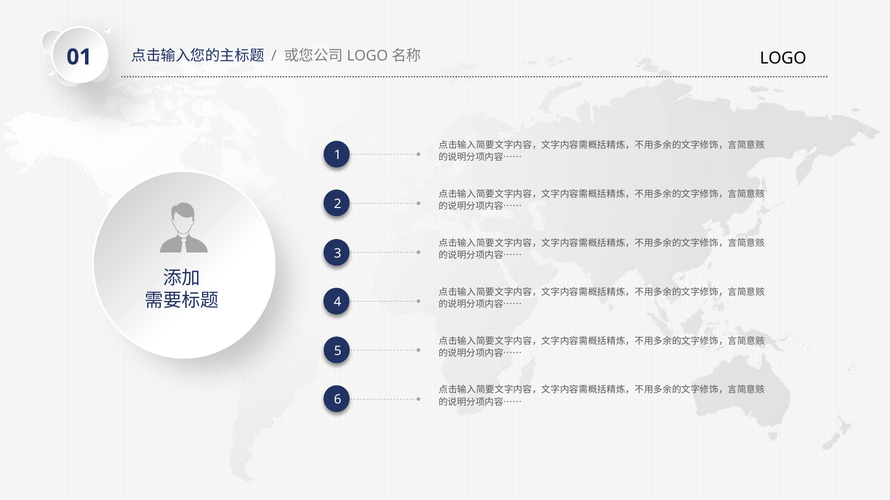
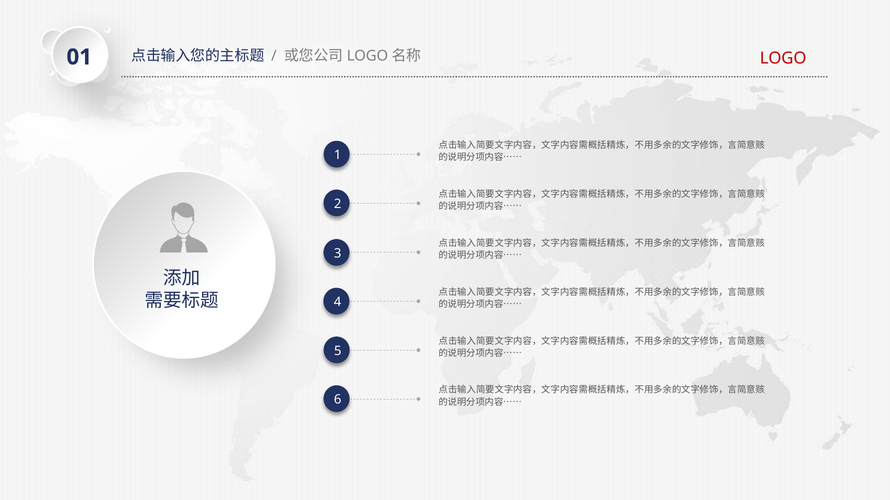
LOGO colour: black -> red
